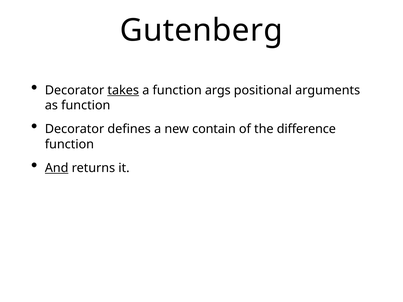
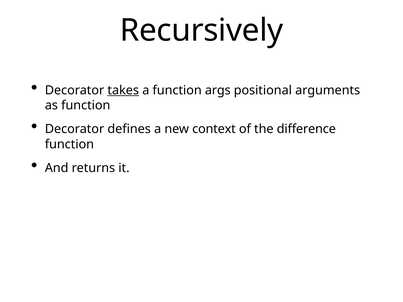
Gutenberg: Gutenberg -> Recursively
contain: contain -> context
And underline: present -> none
